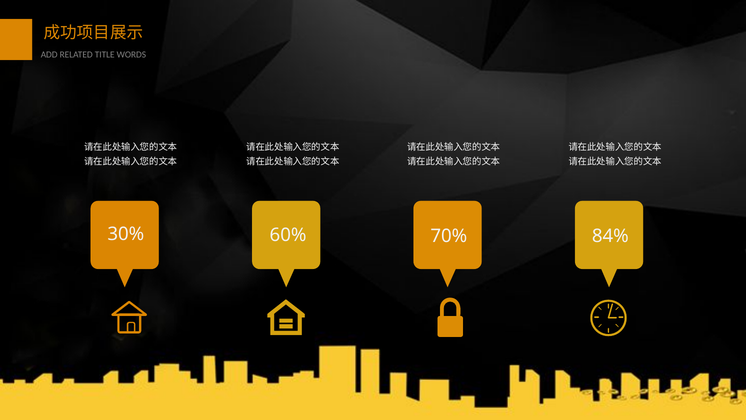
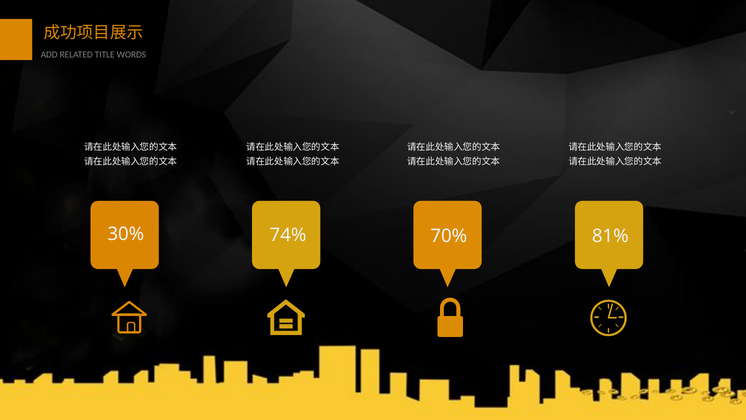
60%: 60% -> 74%
84%: 84% -> 81%
